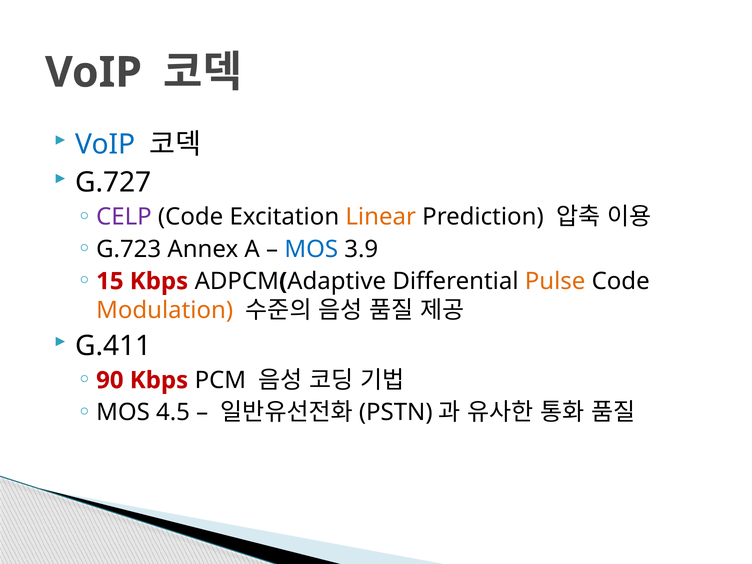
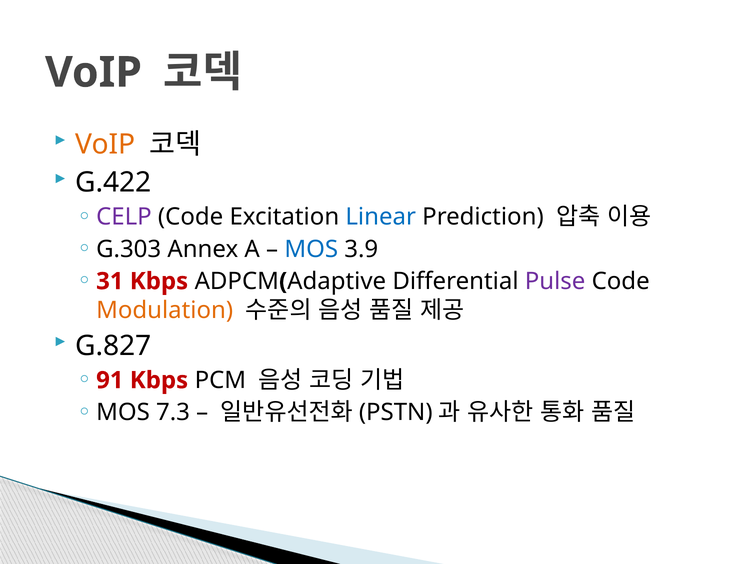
VoIP at (105, 144) colour: blue -> orange
G.727: G.727 -> G.422
Linear colour: orange -> blue
G.723: G.723 -> G.303
15: 15 -> 31
Pulse colour: orange -> purple
G.411: G.411 -> G.827
90: 90 -> 91
4.5: 4.5 -> 7.3
